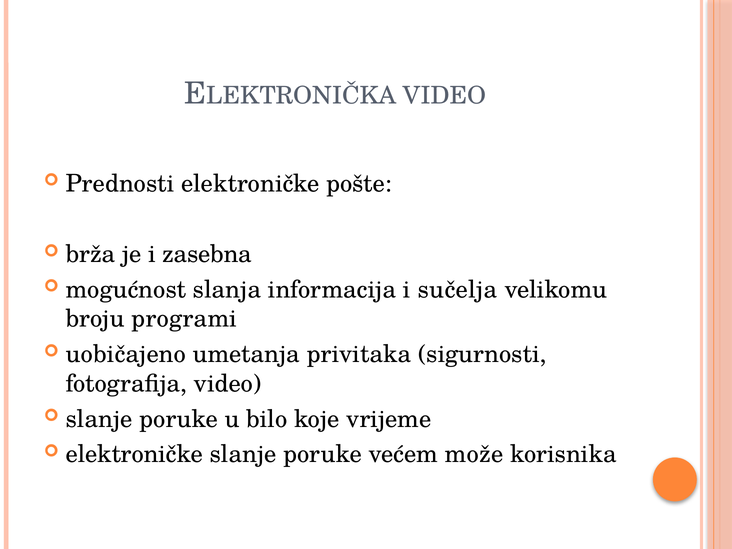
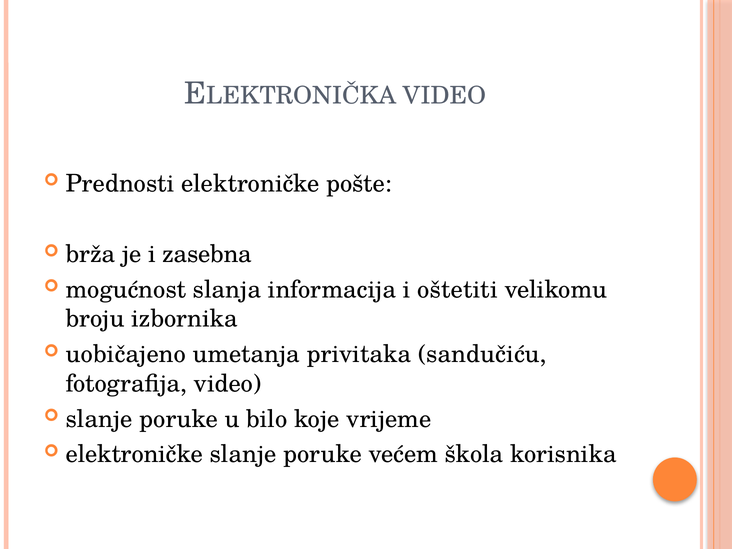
sučelja: sučelja -> oštetiti
programi: programi -> izbornika
sigurnosti: sigurnosti -> sandučiću
može: može -> škola
